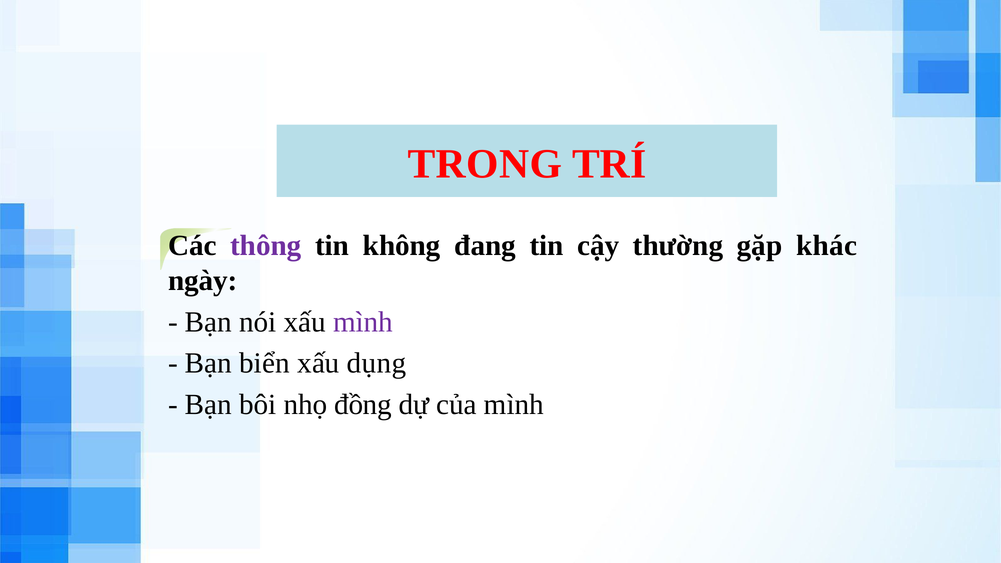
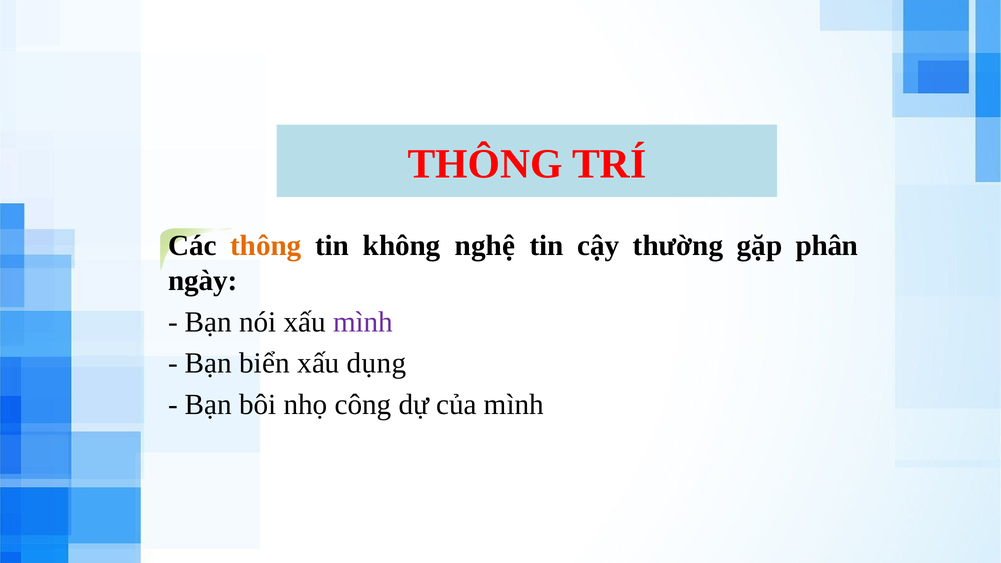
TRONG at (485, 164): TRONG -> THÔNG
thông at (266, 246) colour: purple -> orange
đang: đang -> nghệ
khác: khác -> phân
đồng: đồng -> công
